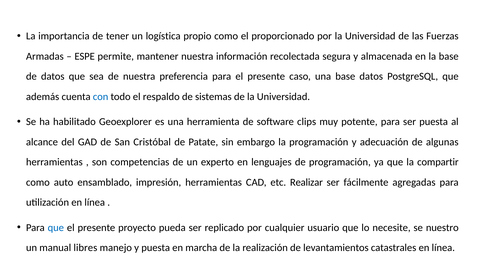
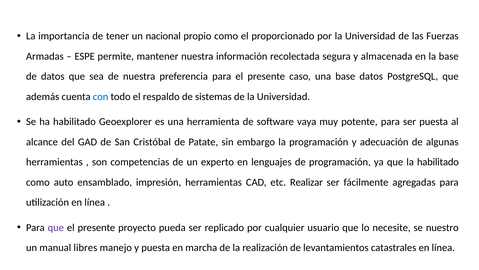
logística: logística -> nacional
clips: clips -> vaya
la compartir: compartir -> habilitado
que at (56, 227) colour: blue -> purple
